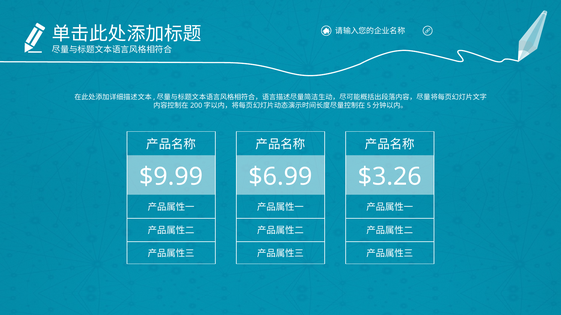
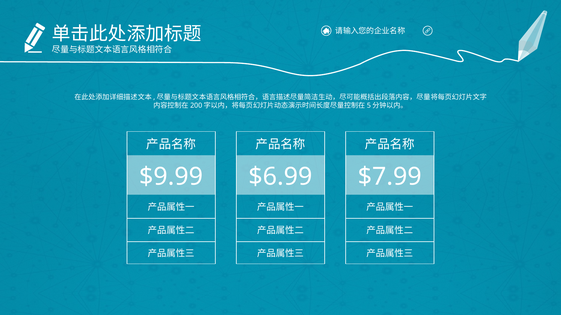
$3.26: $3.26 -> $7.99
